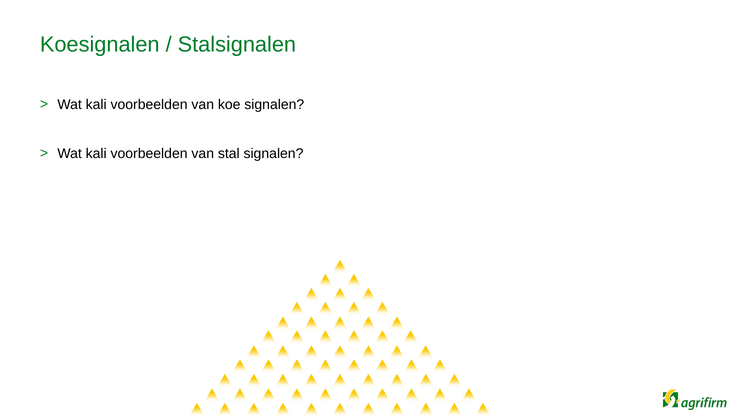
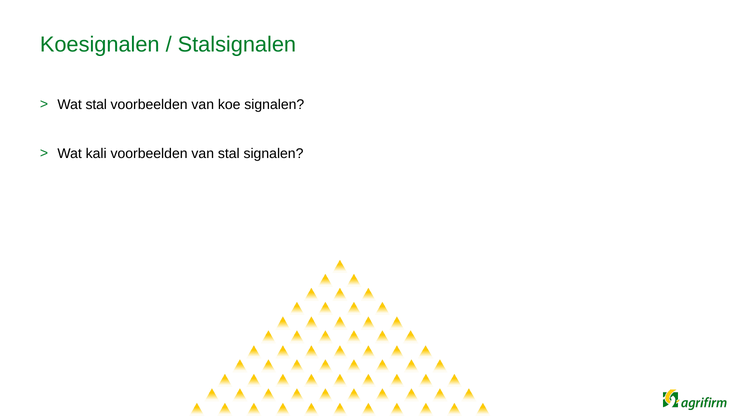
kali at (96, 105): kali -> stal
